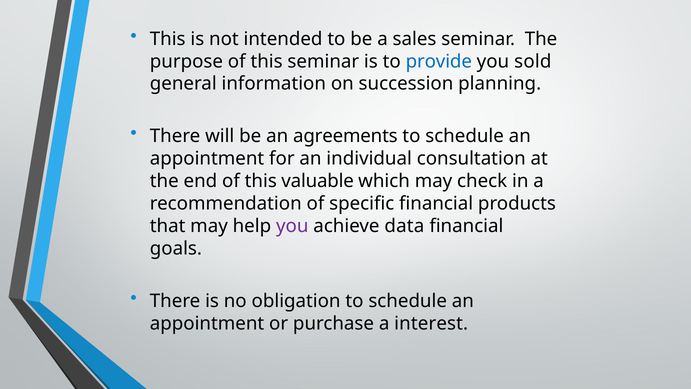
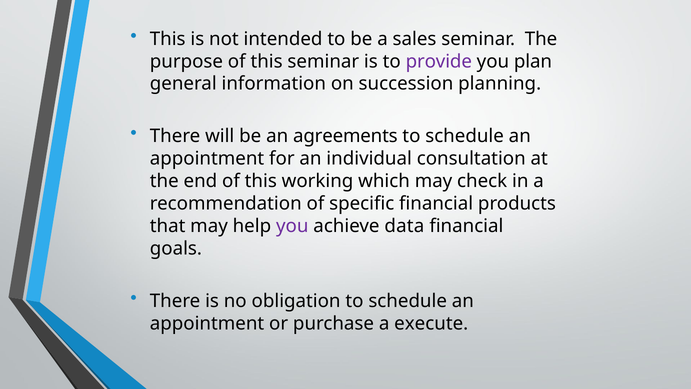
provide colour: blue -> purple
sold: sold -> plan
valuable: valuable -> working
interest: interest -> execute
